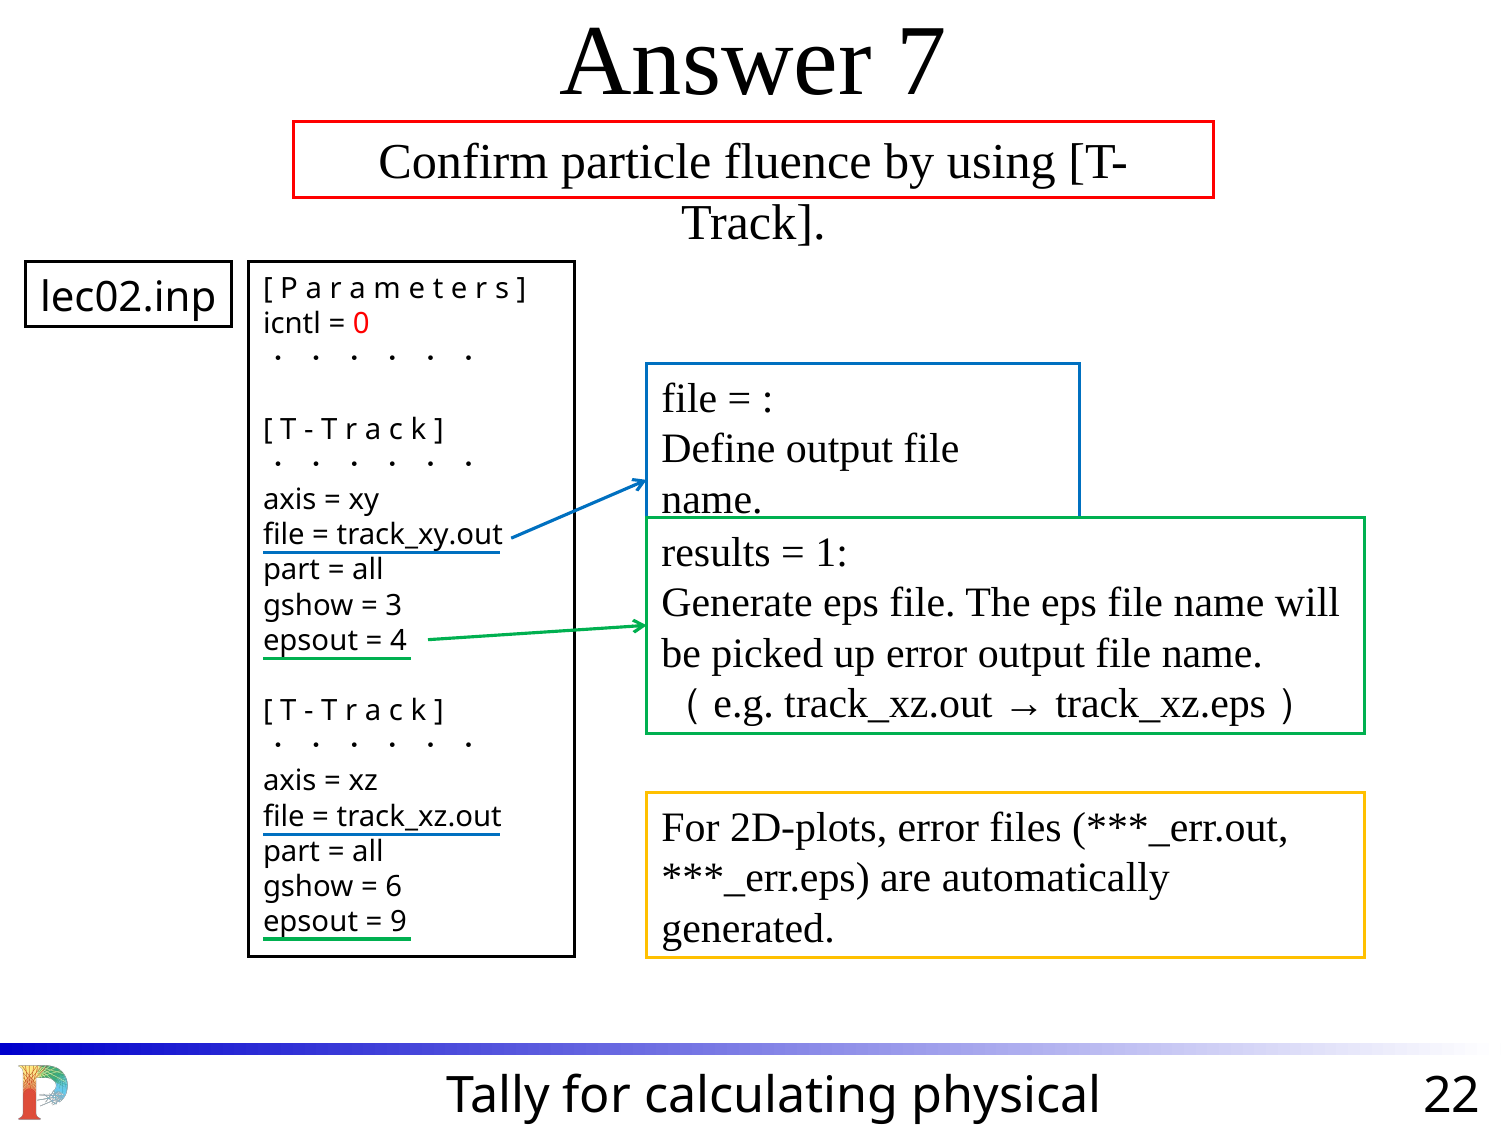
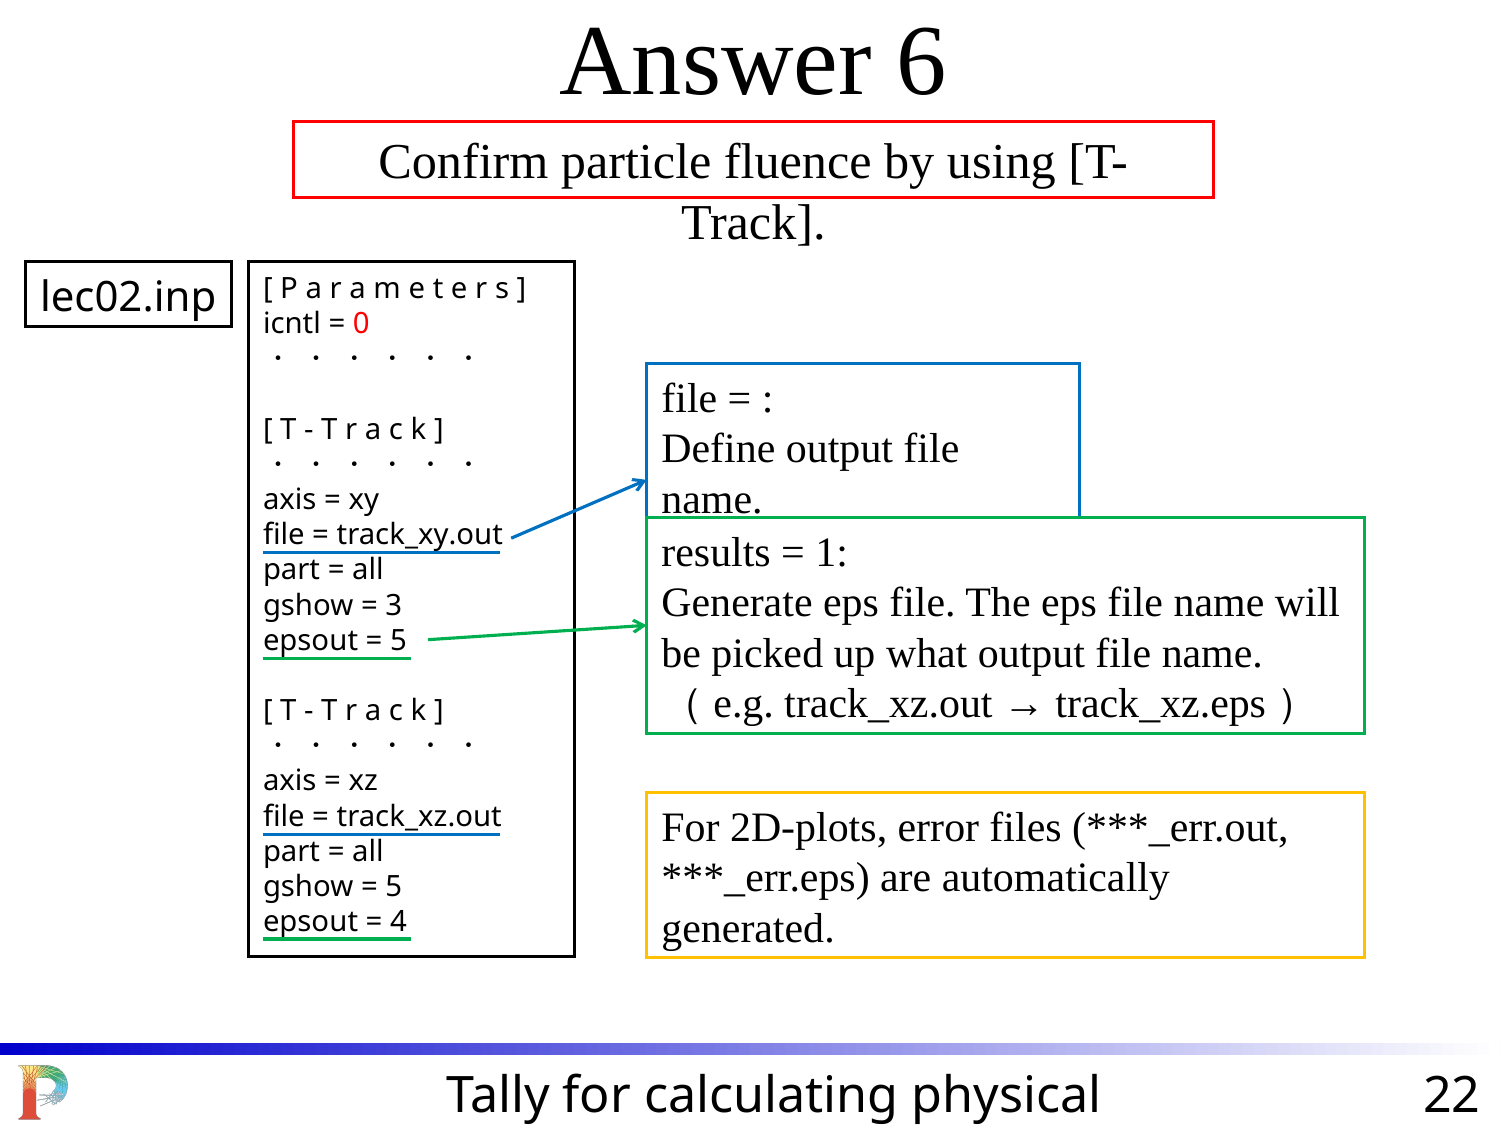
7: 7 -> 6
4 at (399, 641): 4 -> 5
up error: error -> what
6 at (394, 887): 6 -> 5
9: 9 -> 4
